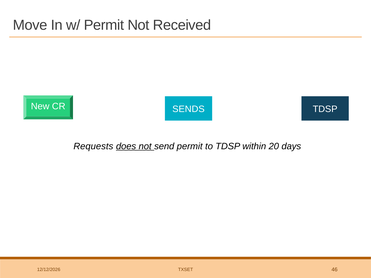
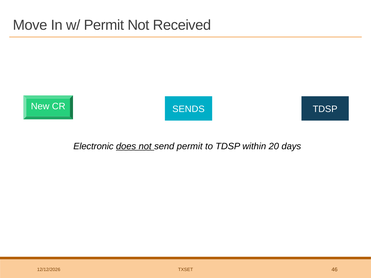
Requests: Requests -> Electronic
